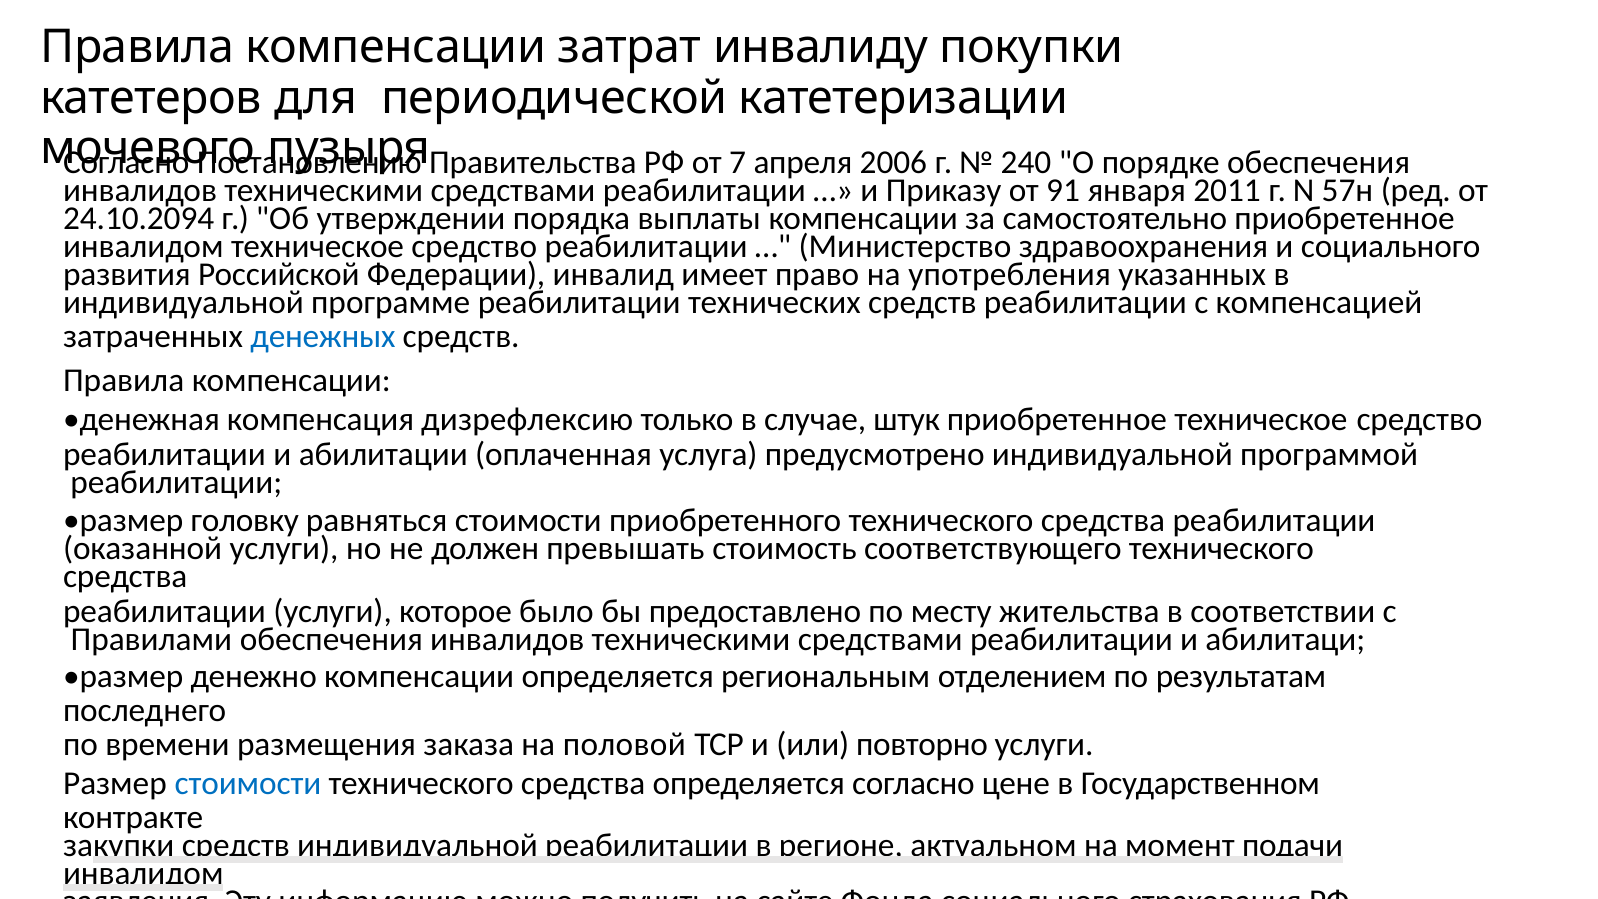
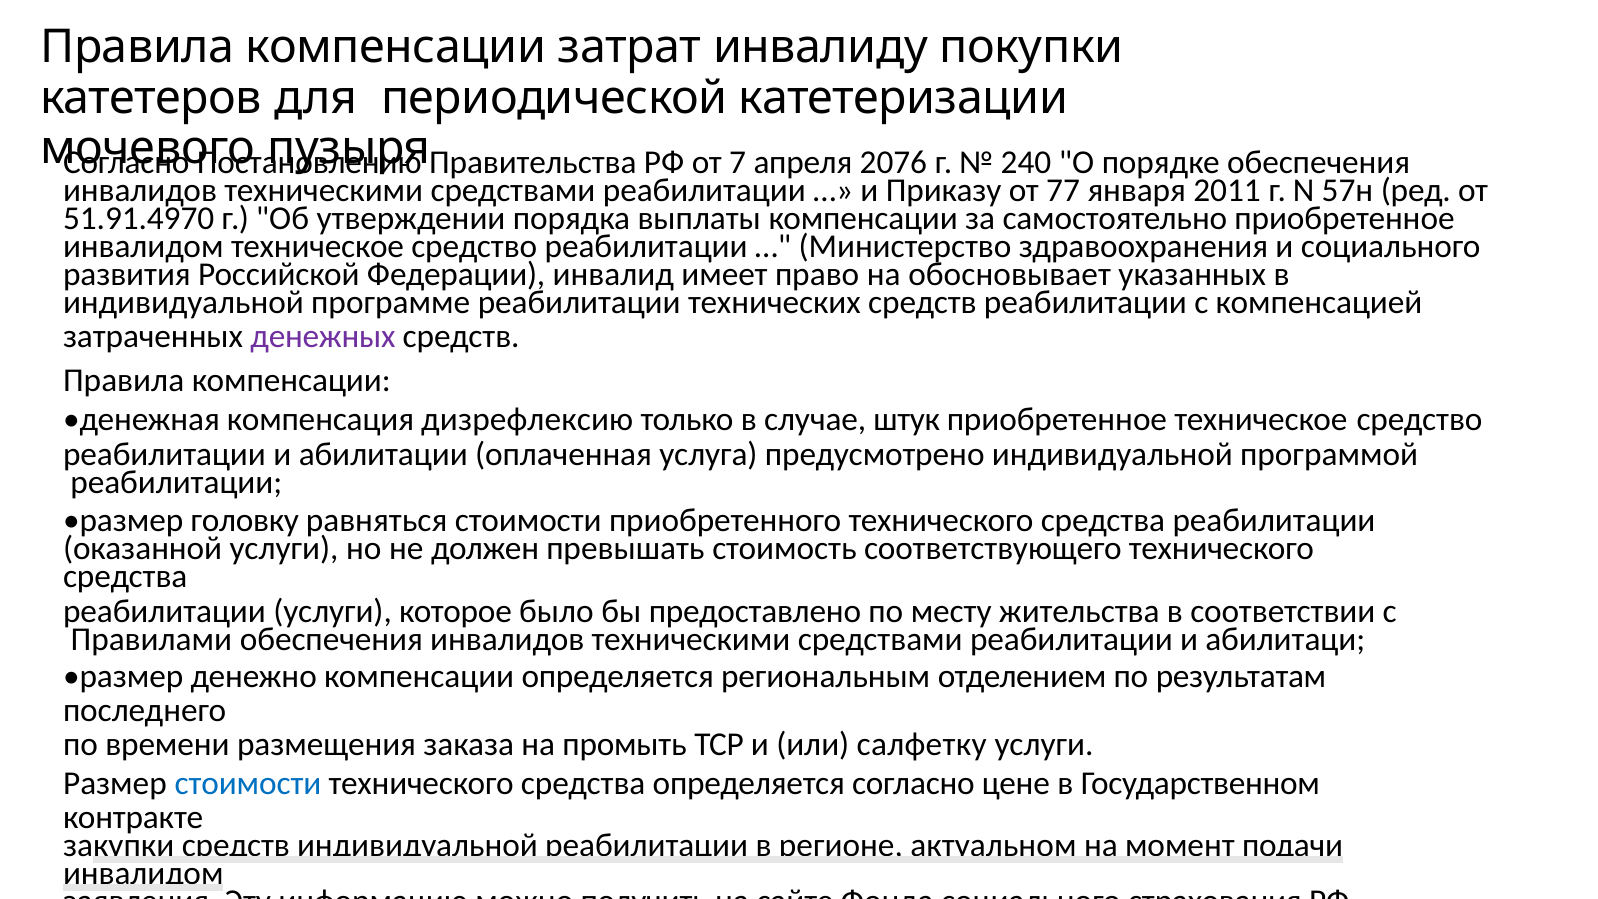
2006: 2006 -> 2076
91: 91 -> 77
24.10.2094: 24.10.2094 -> 51.91.4970
употребления: употребления -> обосновывает
денежных colour: blue -> purple
половой: половой -> промыть
повторно: повторно -> салфетку
